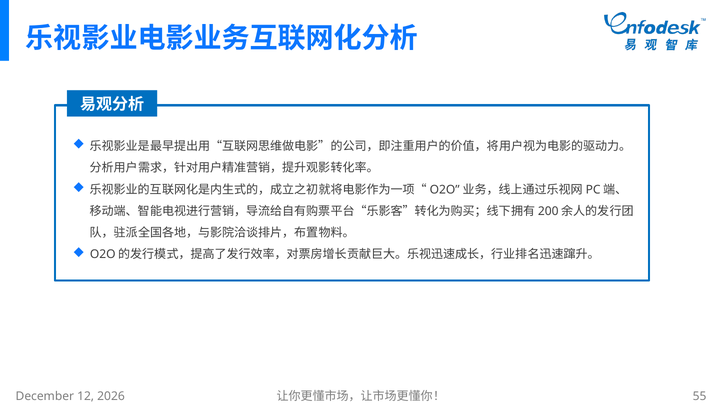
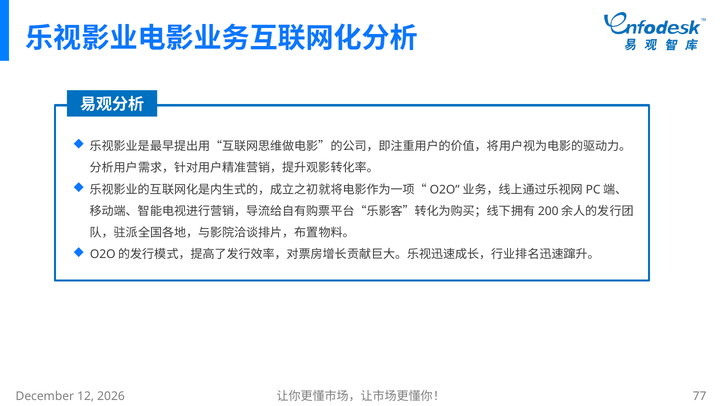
55: 55 -> 77
